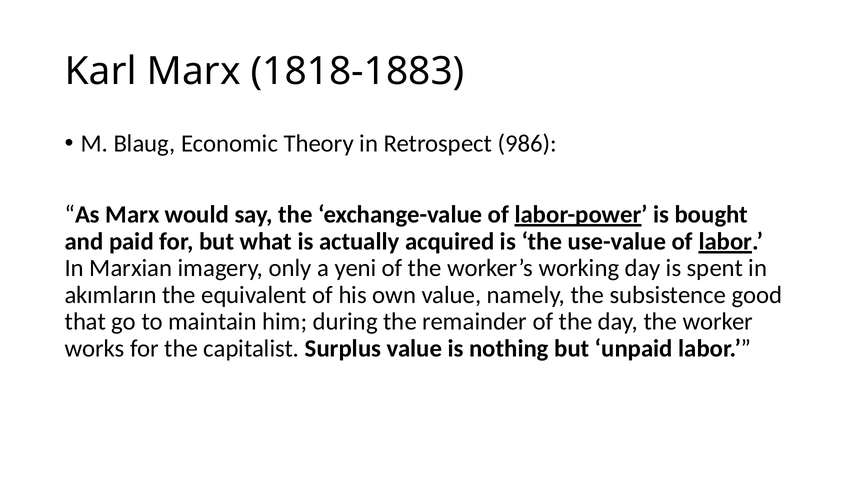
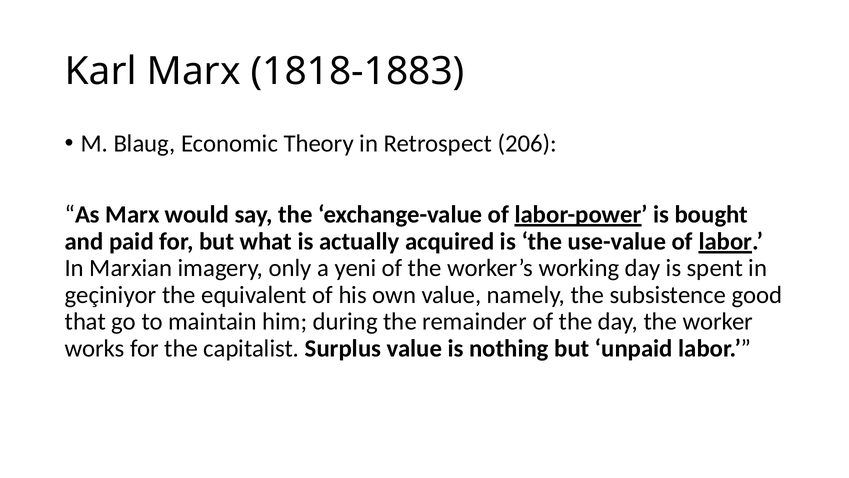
986: 986 -> 206
akımların: akımların -> geçiniyor
